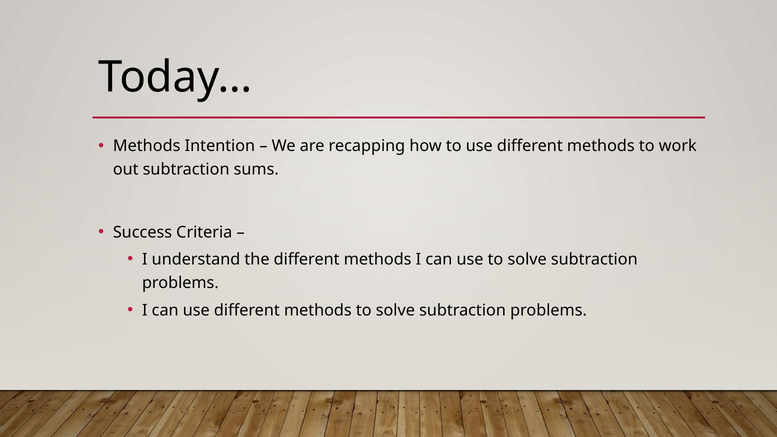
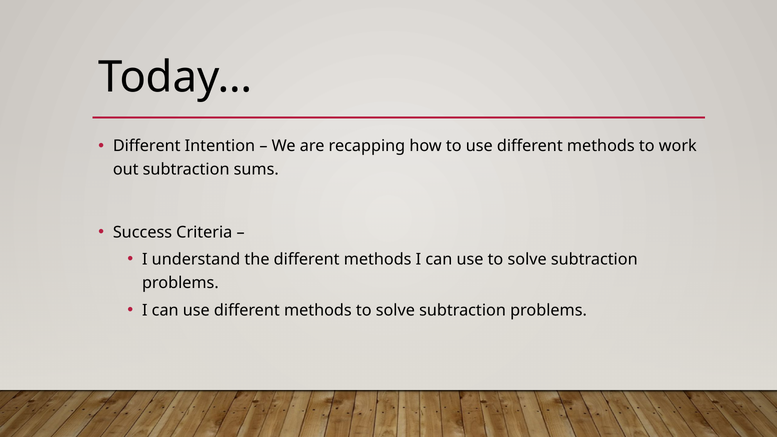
Methods at (147, 146): Methods -> Different
